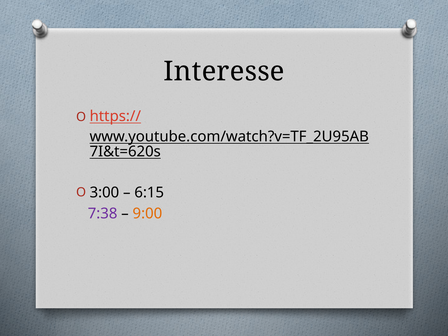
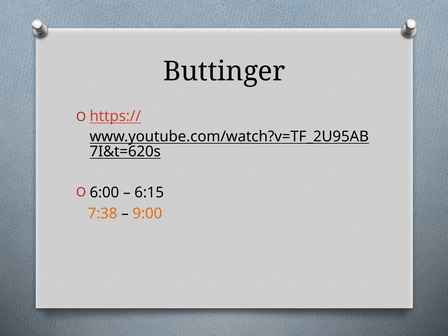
Interesse: Interesse -> Buttinger
3:00: 3:00 -> 6:00
7:38 colour: purple -> orange
